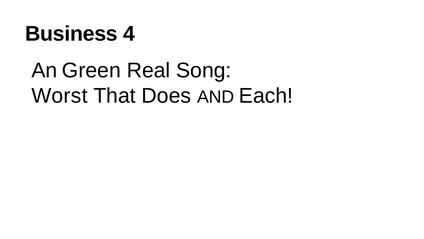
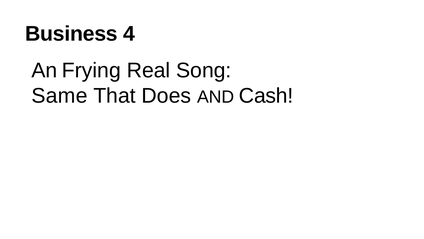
Green: Green -> Frying
Worst: Worst -> Same
Each: Each -> Cash
